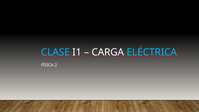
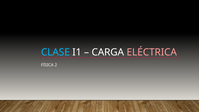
ELÉCTRICA colour: light blue -> pink
